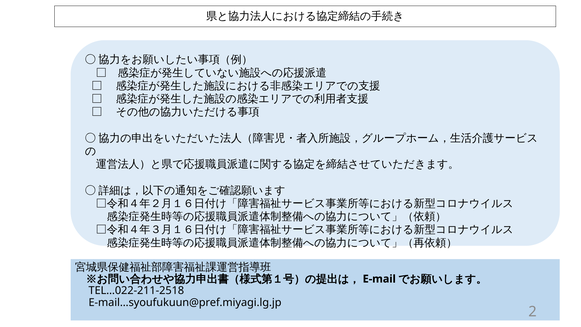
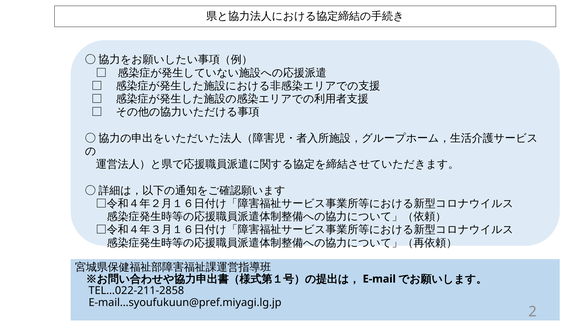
TEL…022-211-2518: TEL…022-211-2518 -> TEL…022-211-2858
